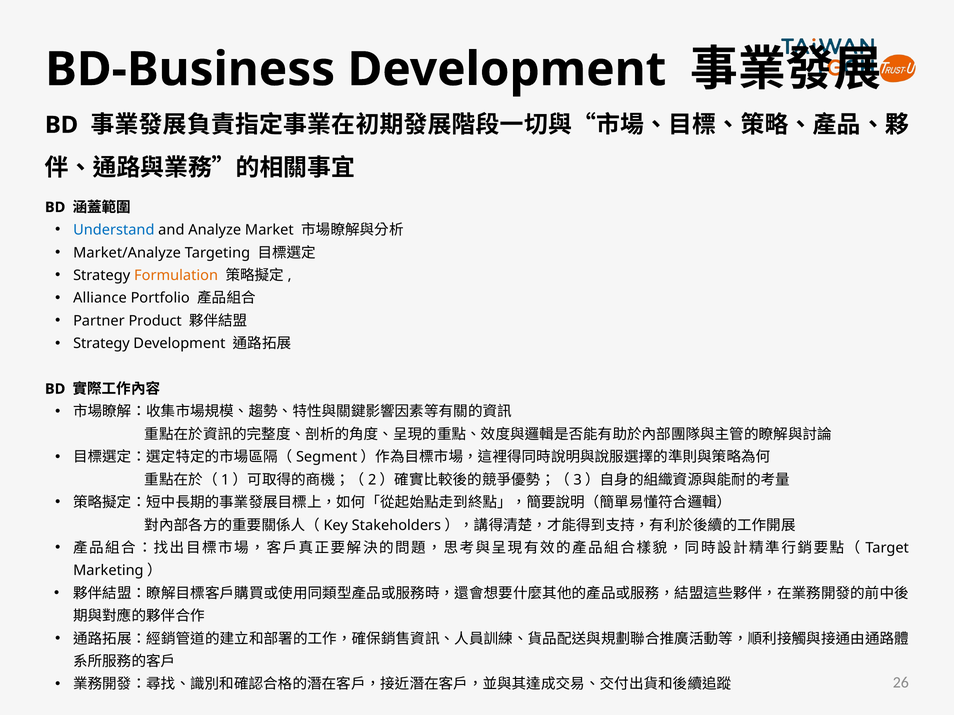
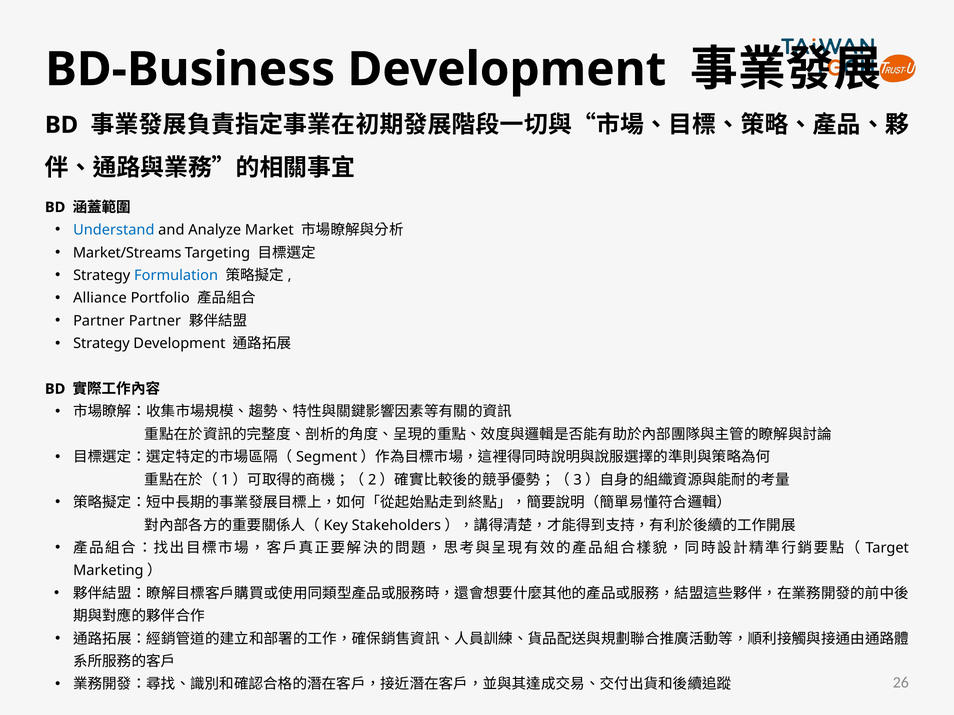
Market/Analyze: Market/Analyze -> Market/Streams
Formulation colour: orange -> blue
Partner Product: Product -> Partner
